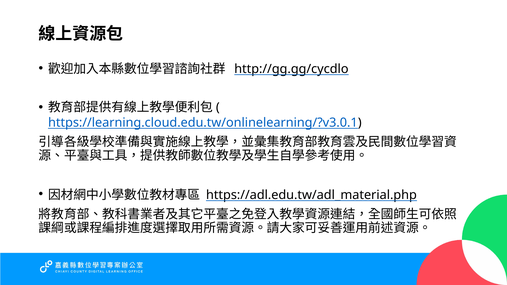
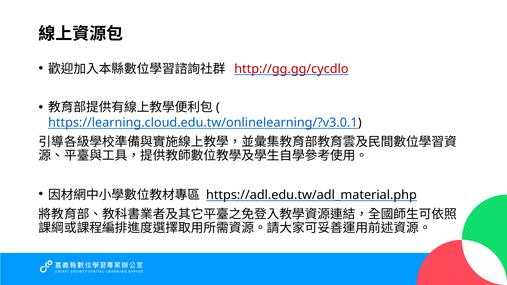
http://gg.gg/cycdlo colour: black -> red
